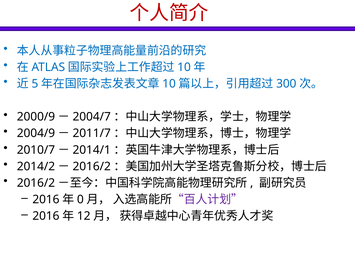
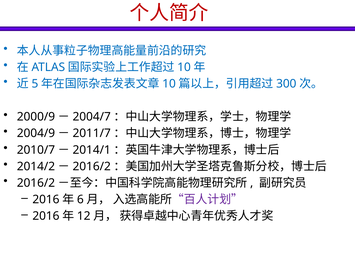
0: 0 -> 6
